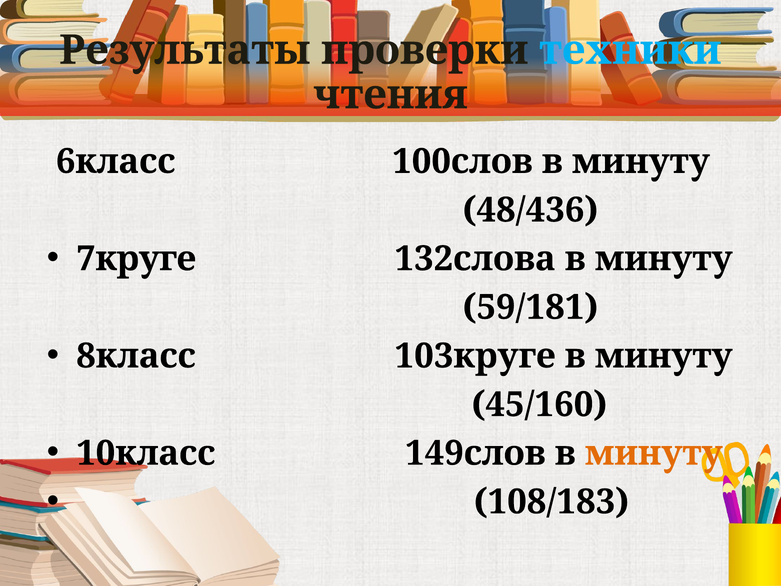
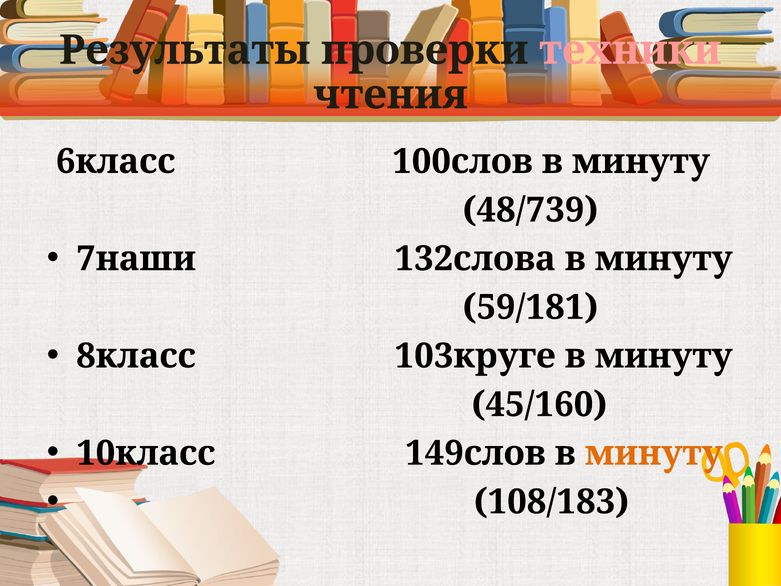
техники colour: light blue -> pink
48/436: 48/436 -> 48/739
7круге: 7круге -> 7наши
